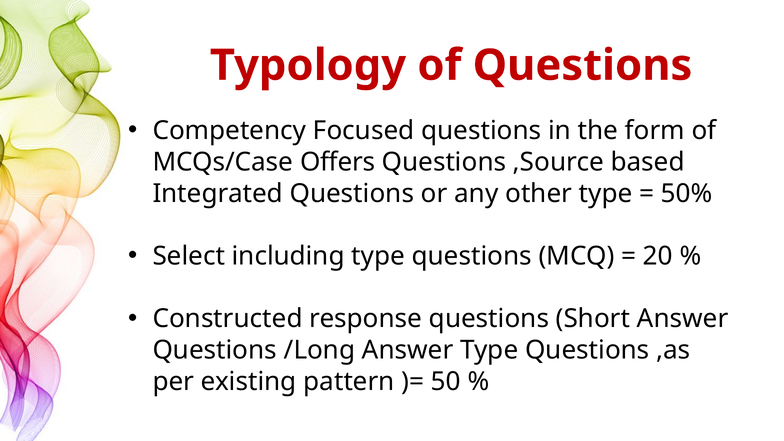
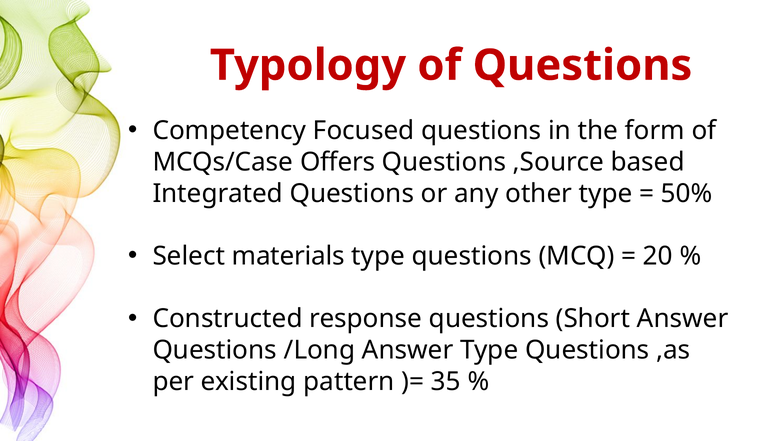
including: including -> materials
50: 50 -> 35
